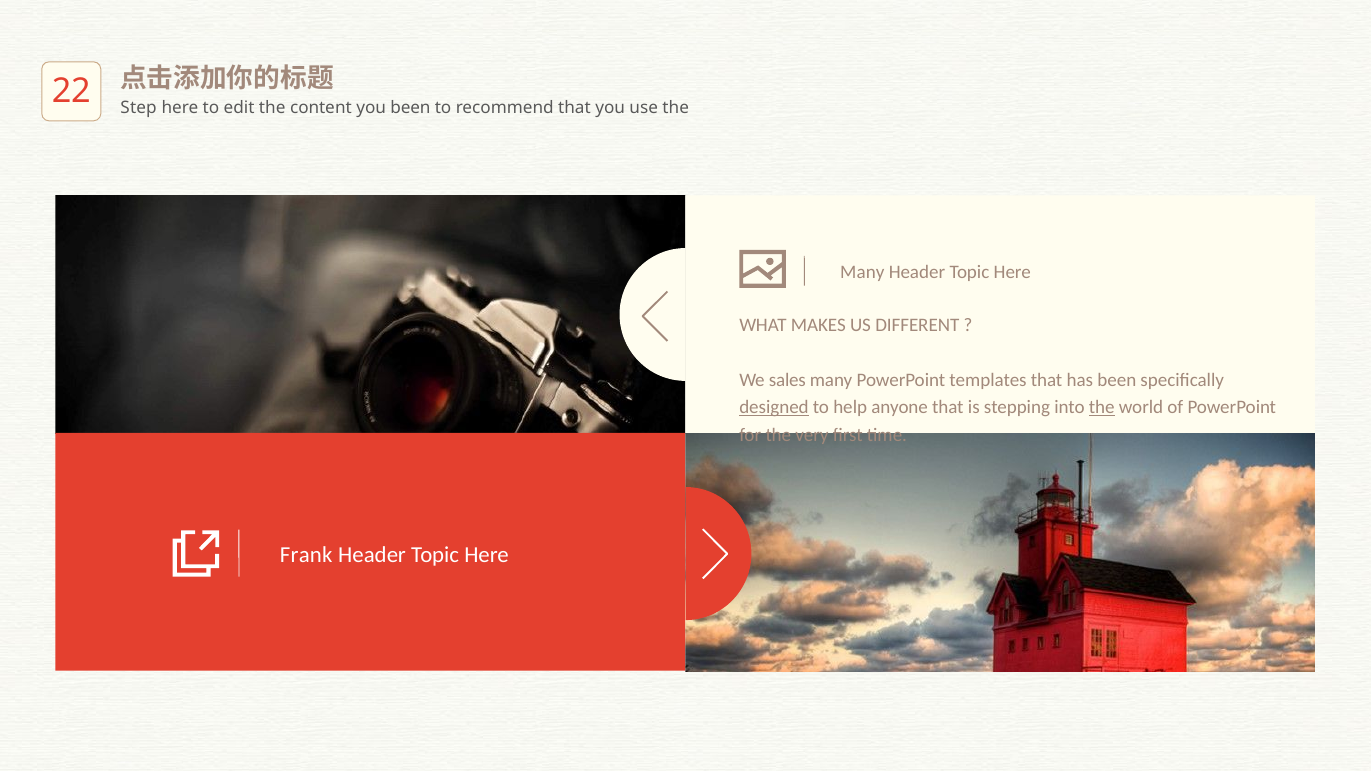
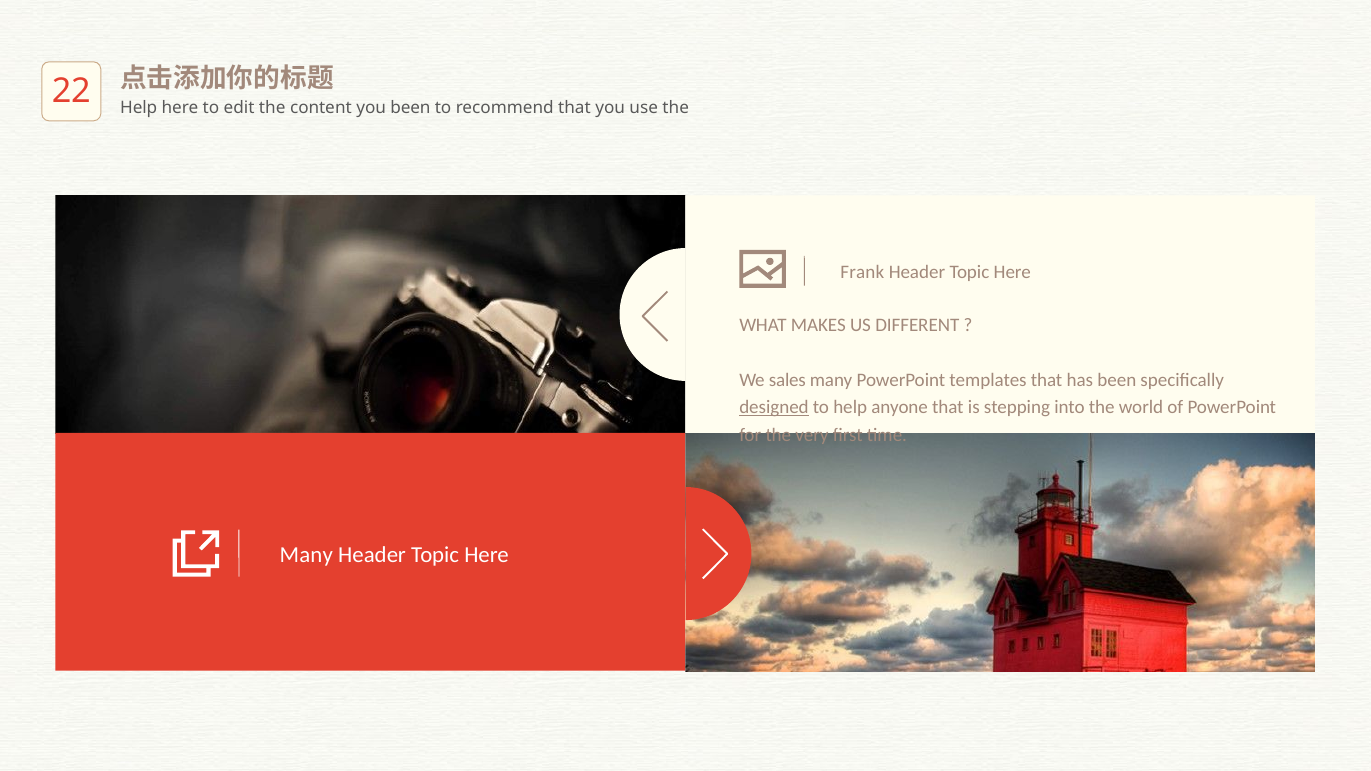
Step at (139, 108): Step -> Help
Many at (862, 272): Many -> Frank
the at (1102, 407) underline: present -> none
Frank at (306, 555): Frank -> Many
